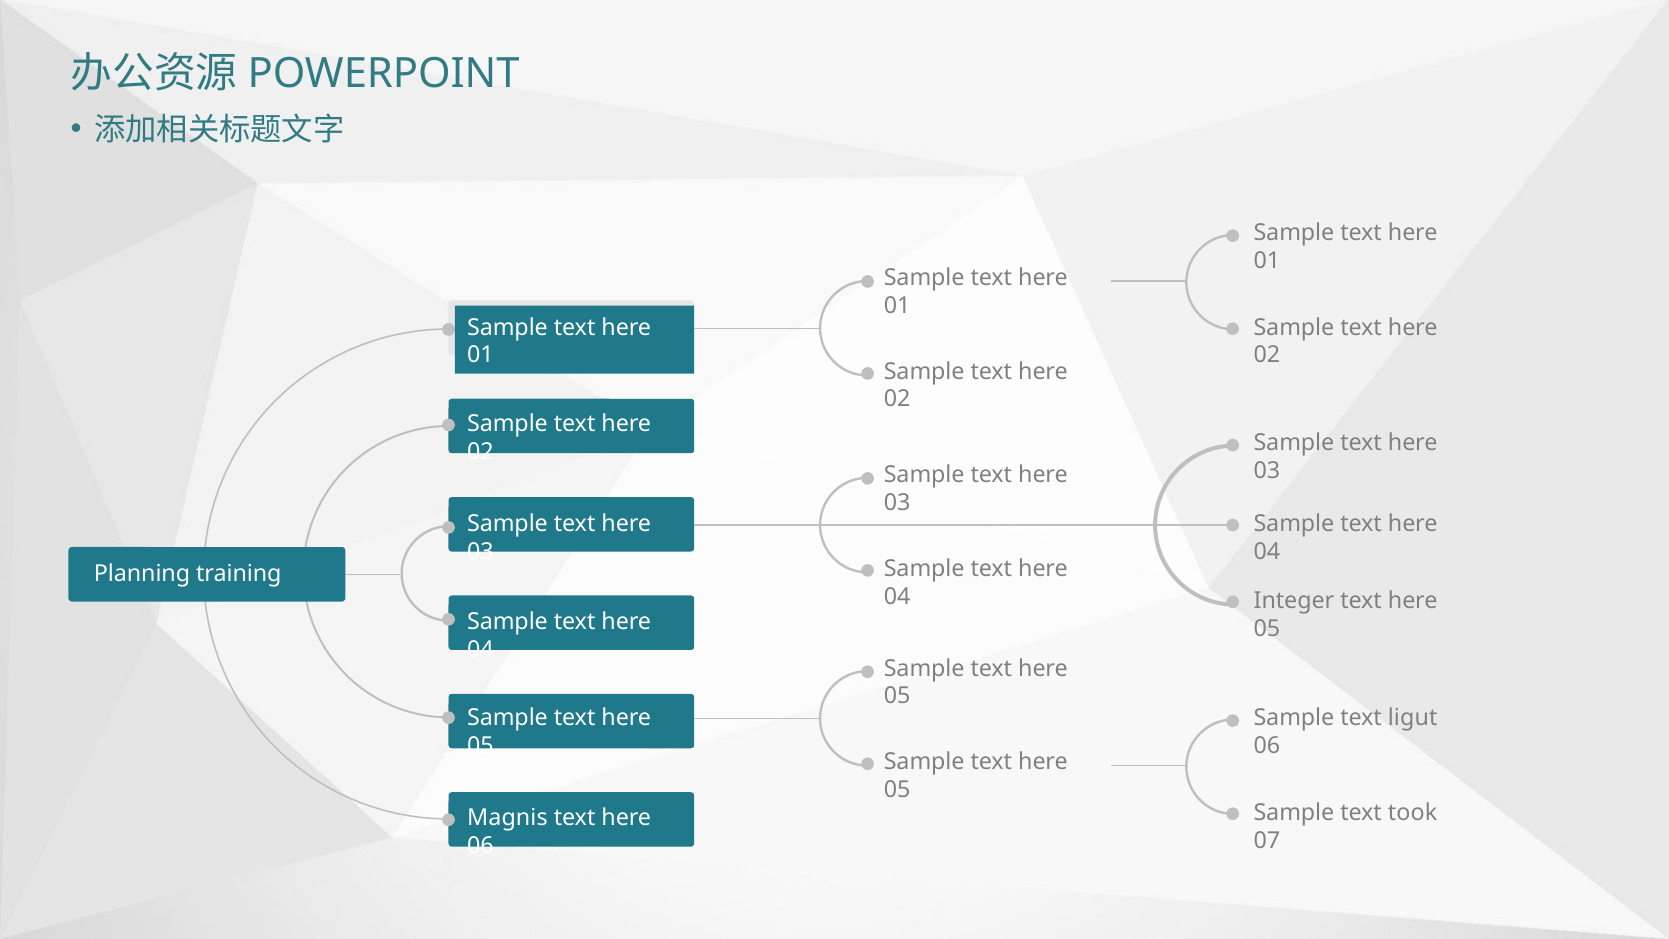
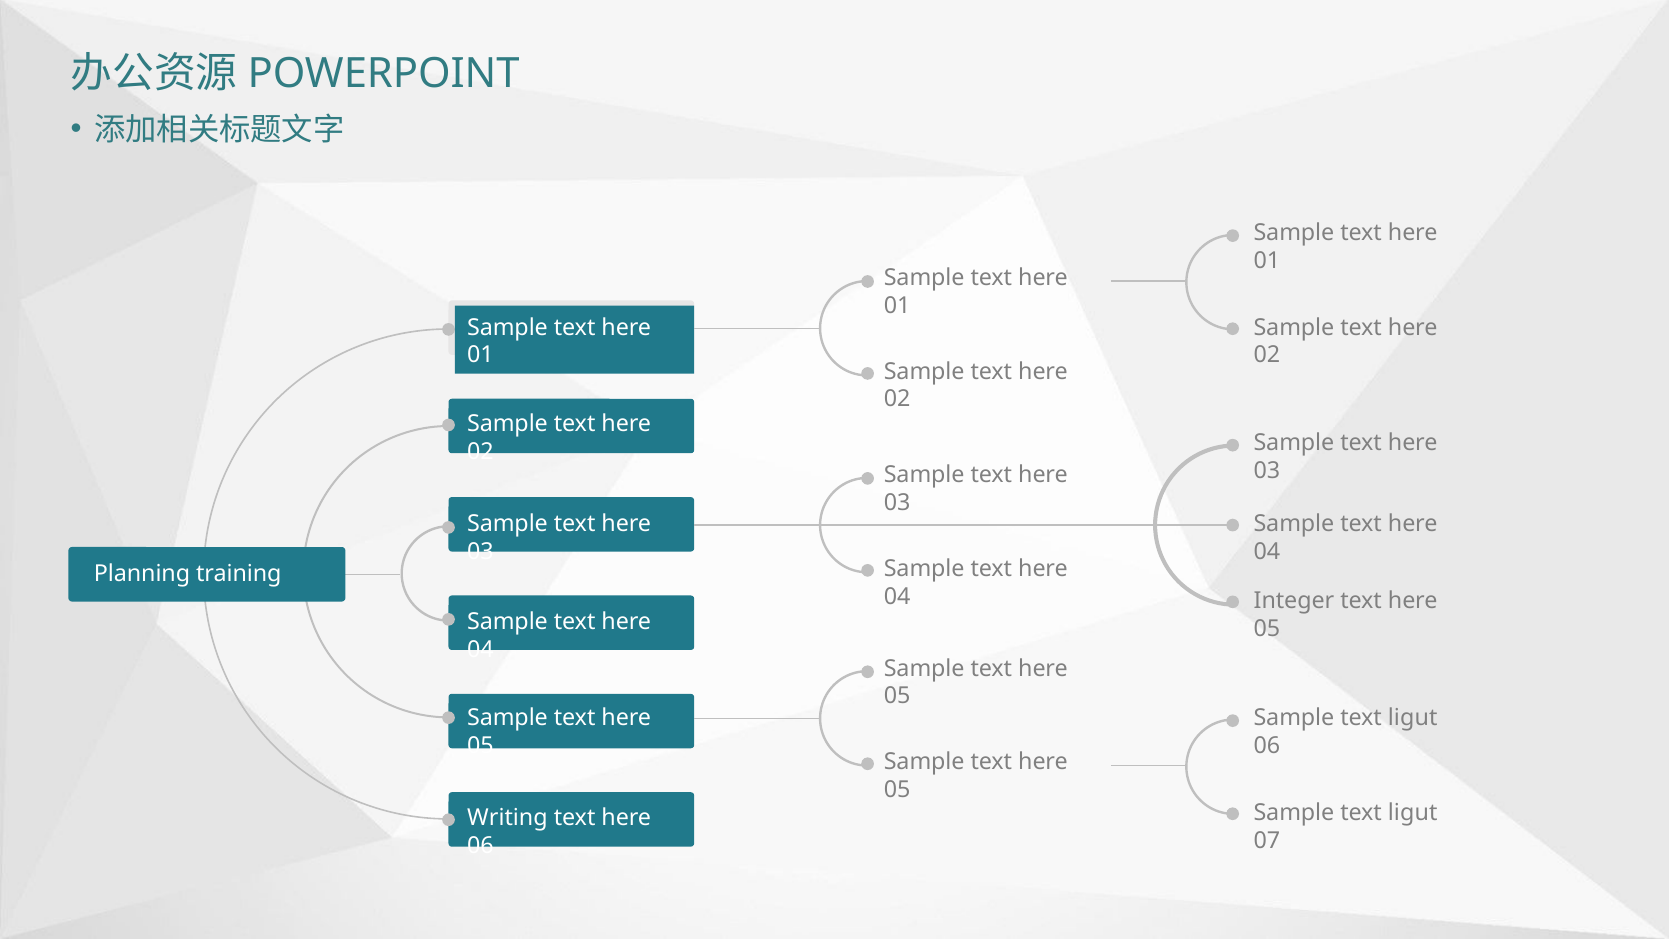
took at (1413, 812): took -> ligut
Magnis: Magnis -> Writing
